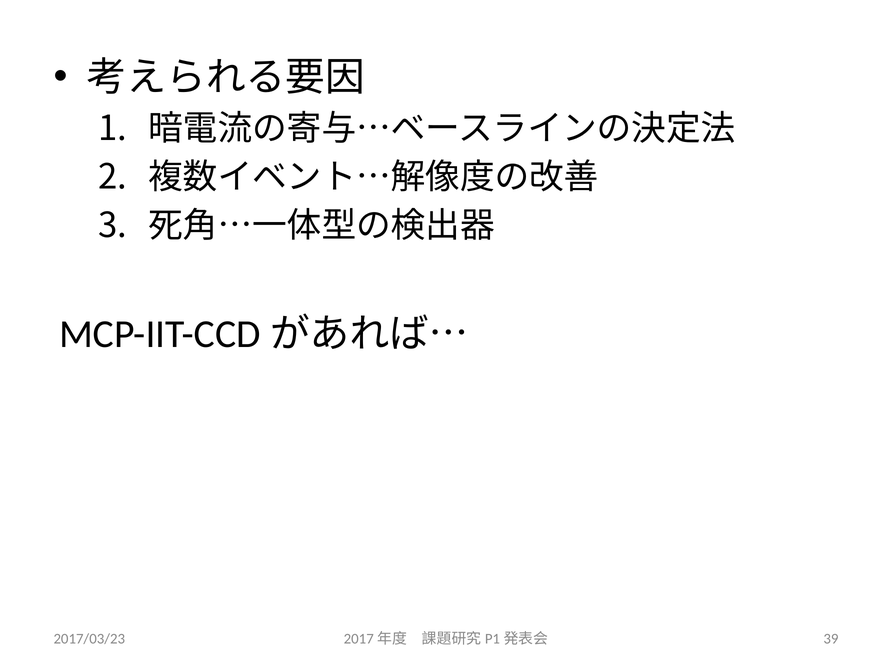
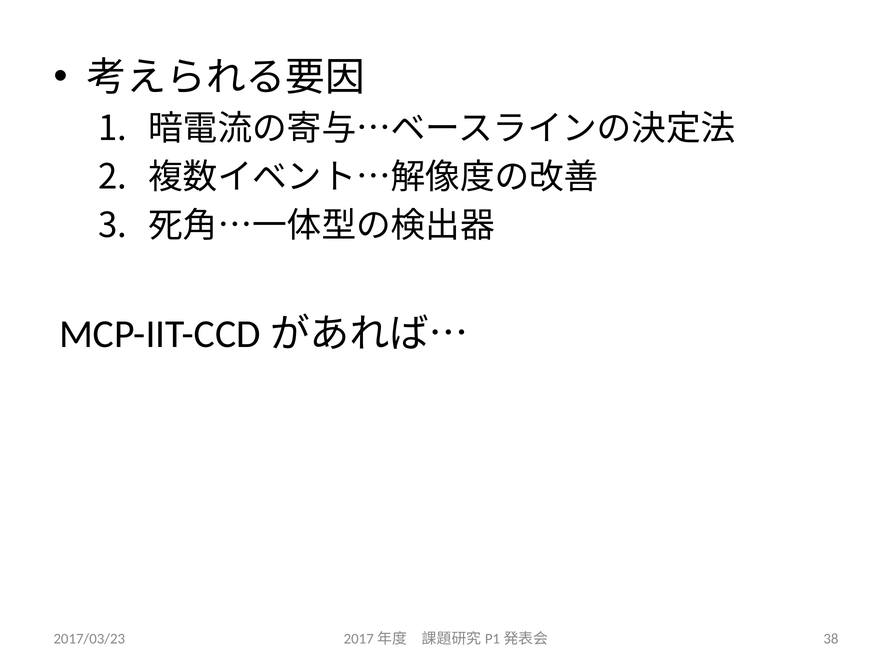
39: 39 -> 38
